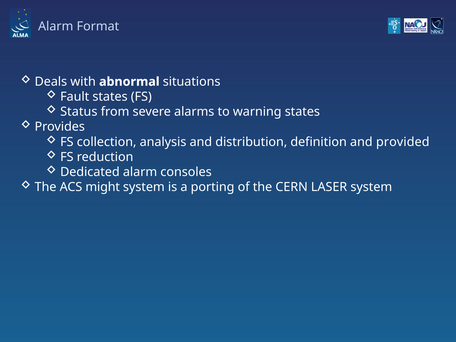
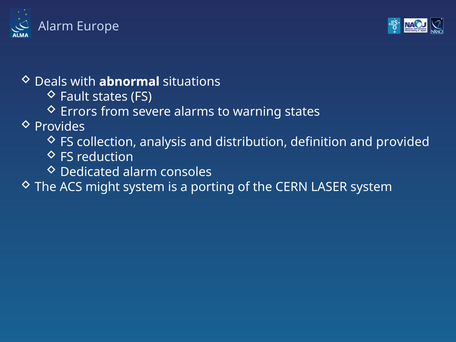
Format: Format -> Europe
Status: Status -> Errors
